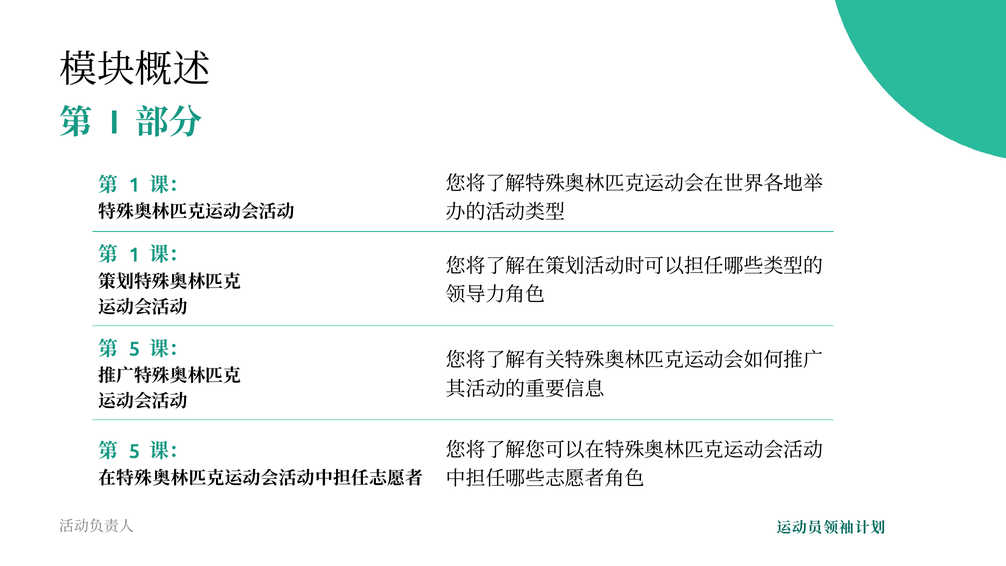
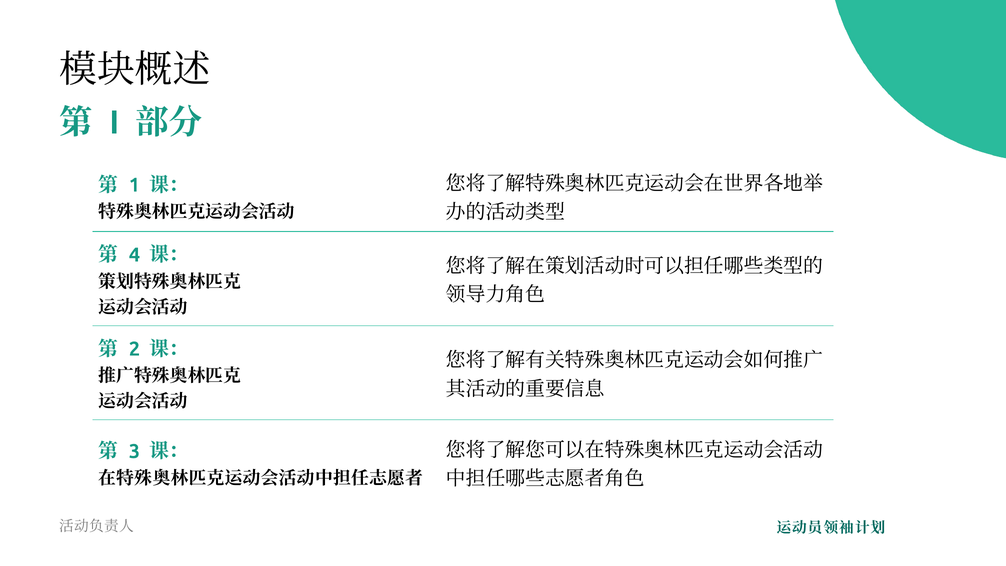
1 at (134, 255): 1 -> 4
5 at (134, 349): 5 -> 2
5 at (134, 451): 5 -> 3
